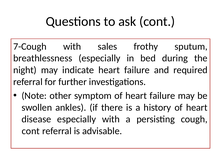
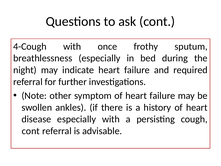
7-Cough: 7-Cough -> 4-Cough
sales: sales -> once
